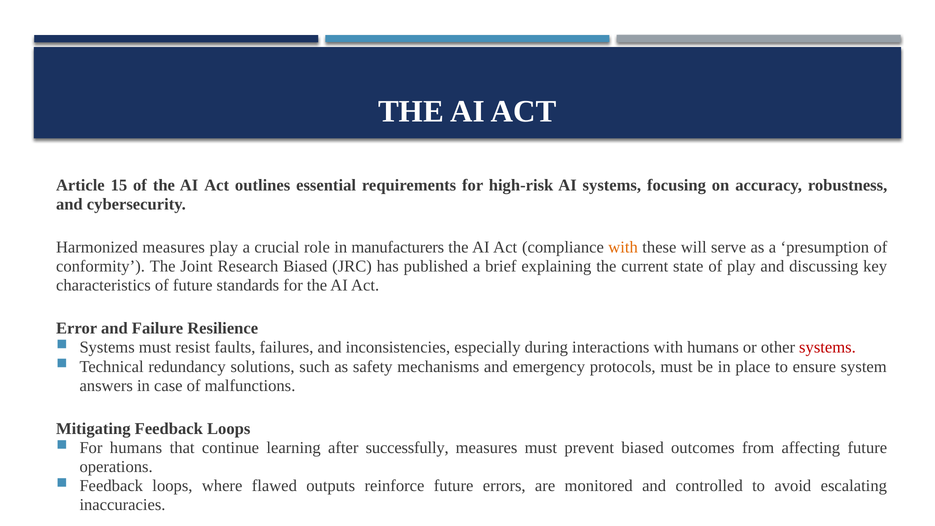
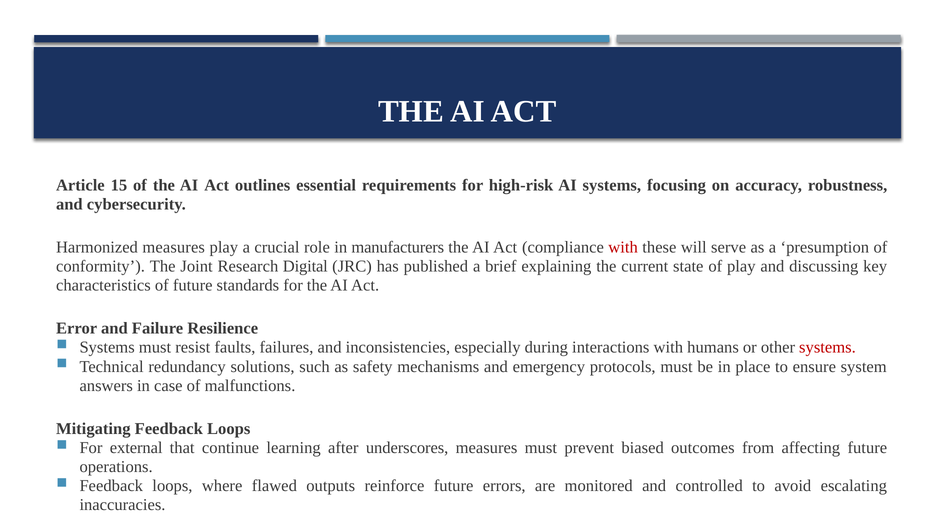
with at (623, 247) colour: orange -> red
Research Biased: Biased -> Digital
For humans: humans -> external
successfully: successfully -> underscores
